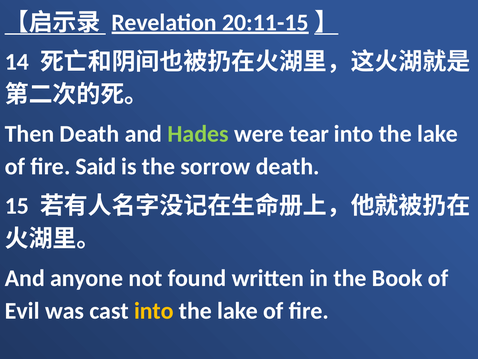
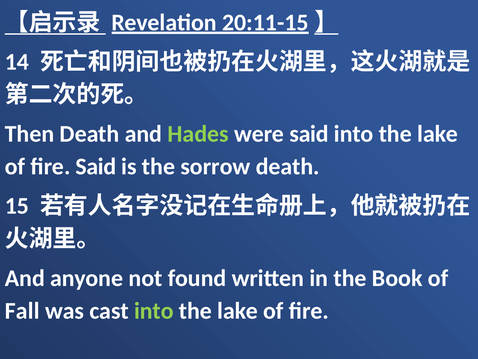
were tear: tear -> said
Evil: Evil -> Fall
into at (154, 310) colour: yellow -> light green
